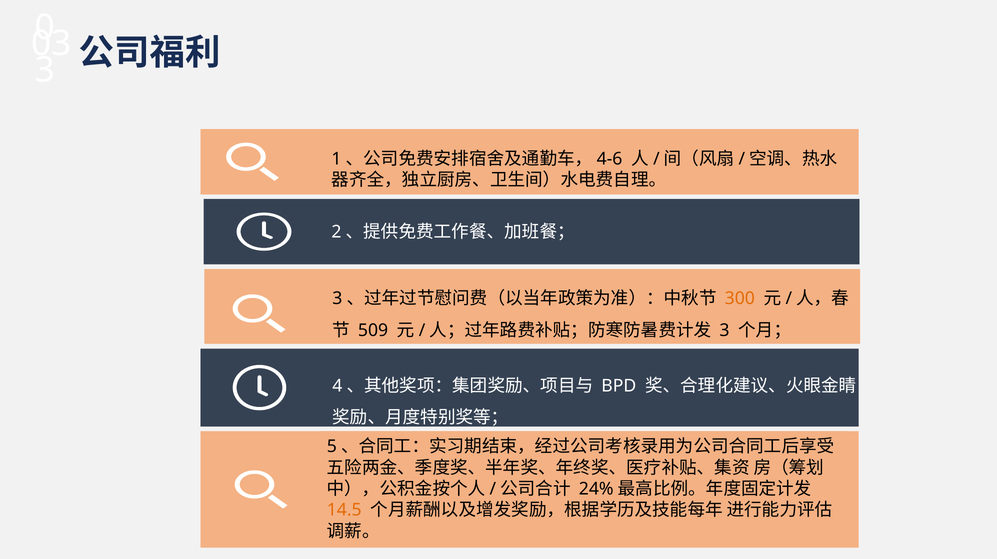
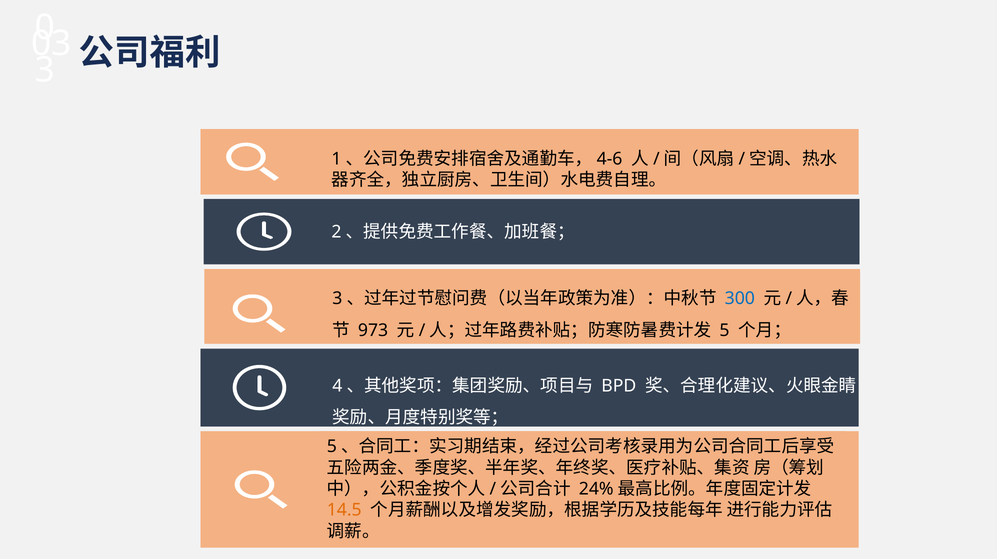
300 colour: orange -> blue
509: 509 -> 973
3 at (724, 330): 3 -> 5
